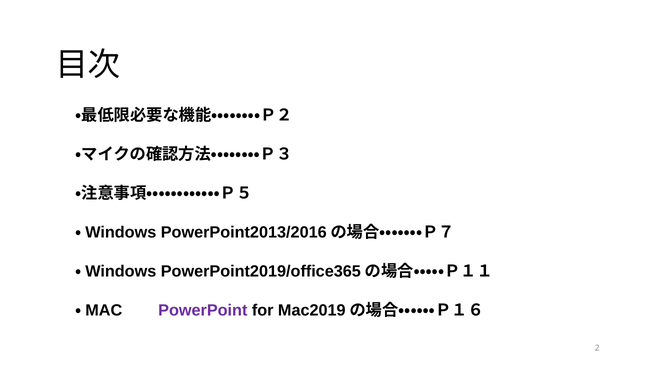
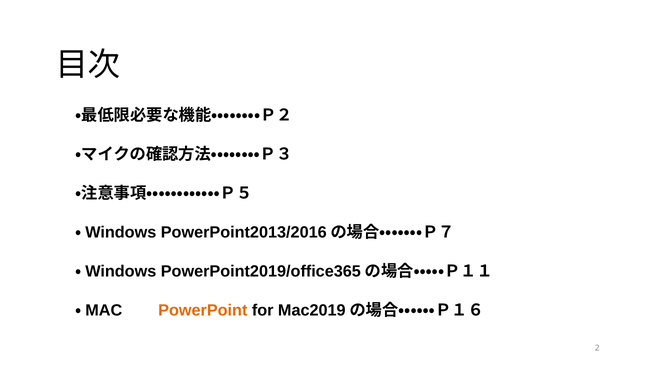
PowerPoint colour: purple -> orange
